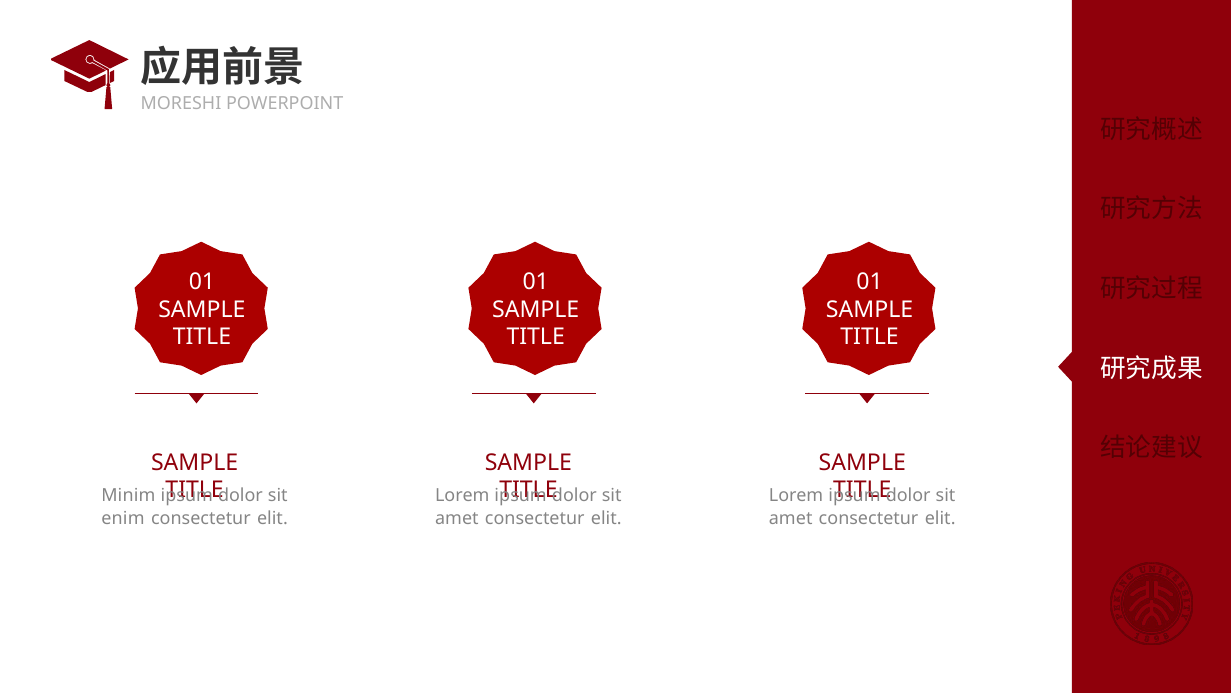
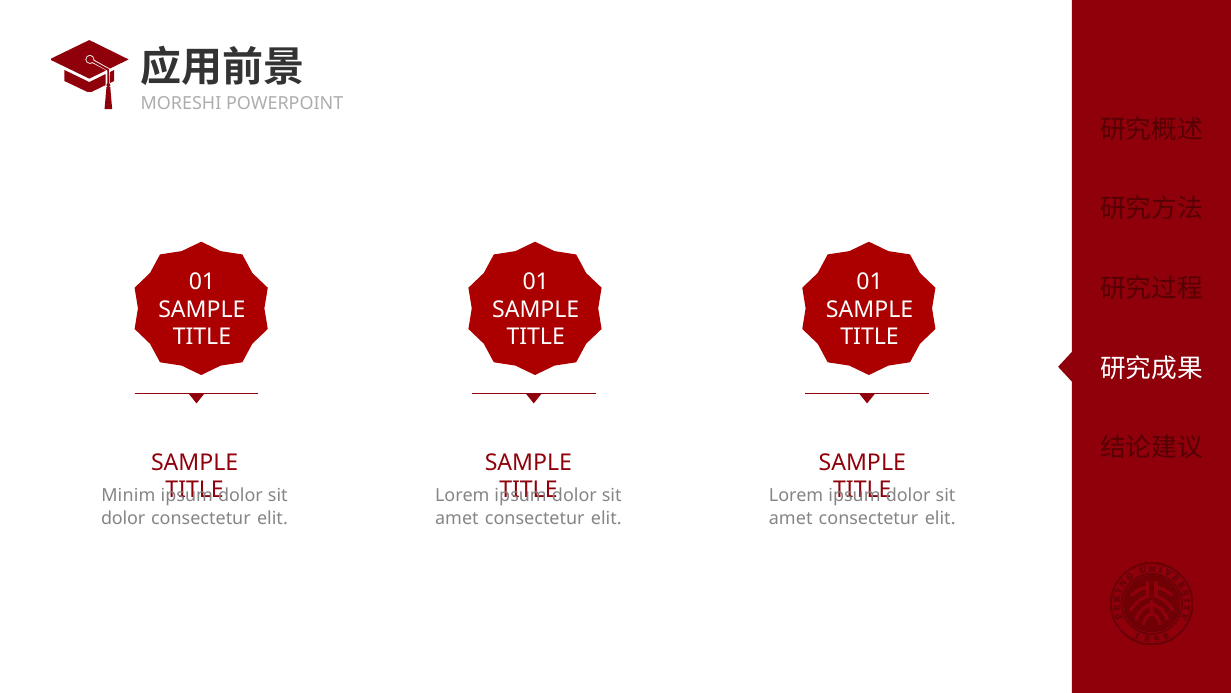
enim at (123, 518): enim -> dolor
